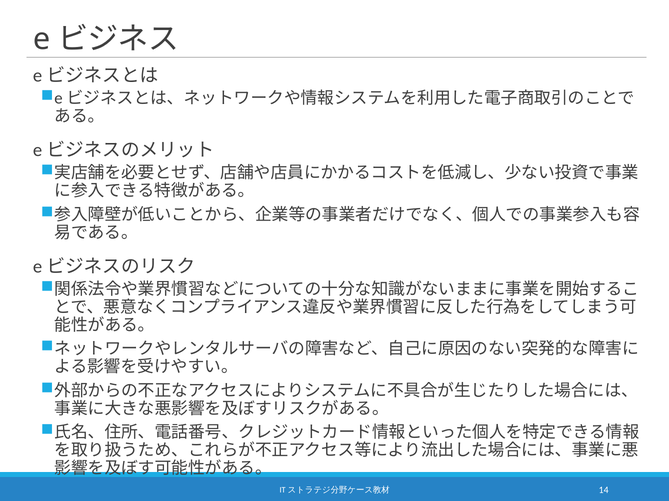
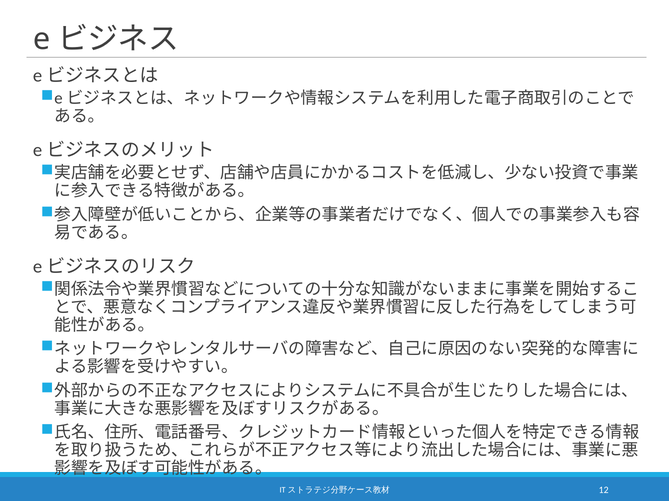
14: 14 -> 12
